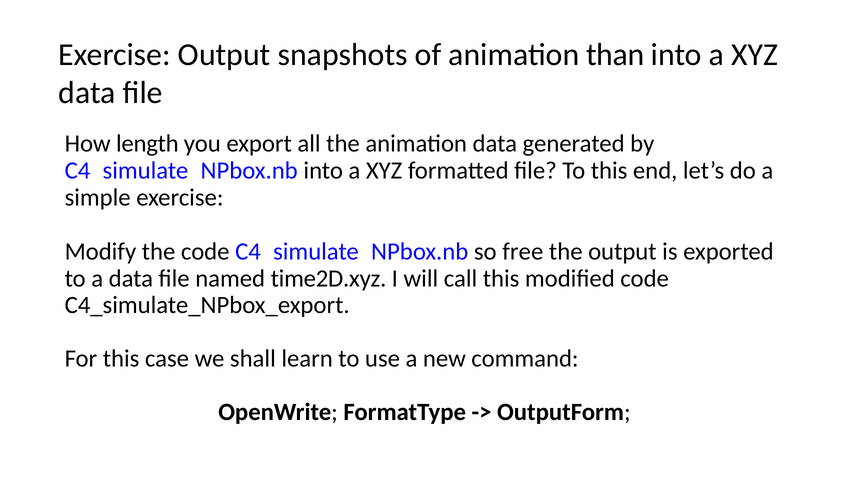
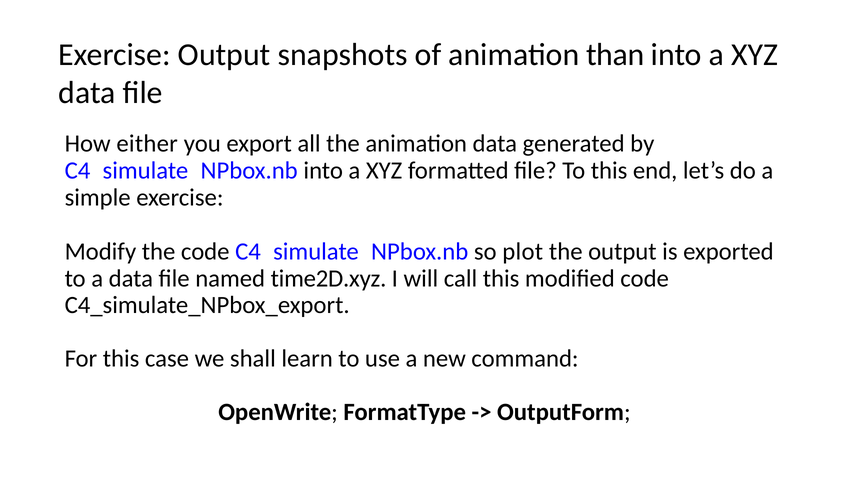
length: length -> either
free: free -> plot
